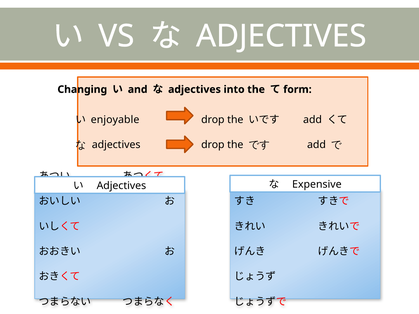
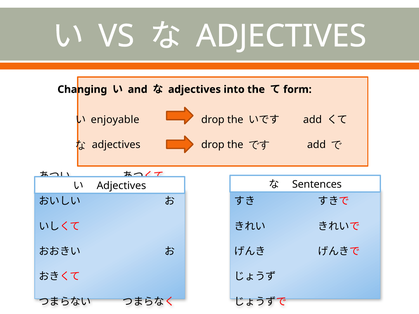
Expensive: Expensive -> Sentences
